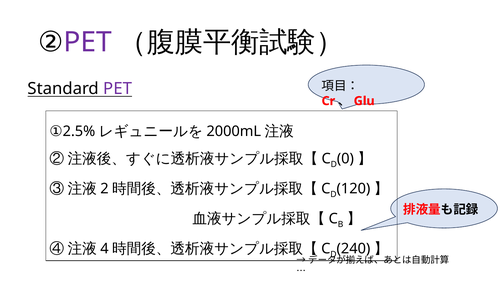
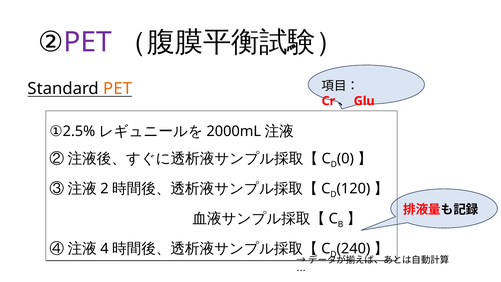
PET at (118, 89) colour: purple -> orange
